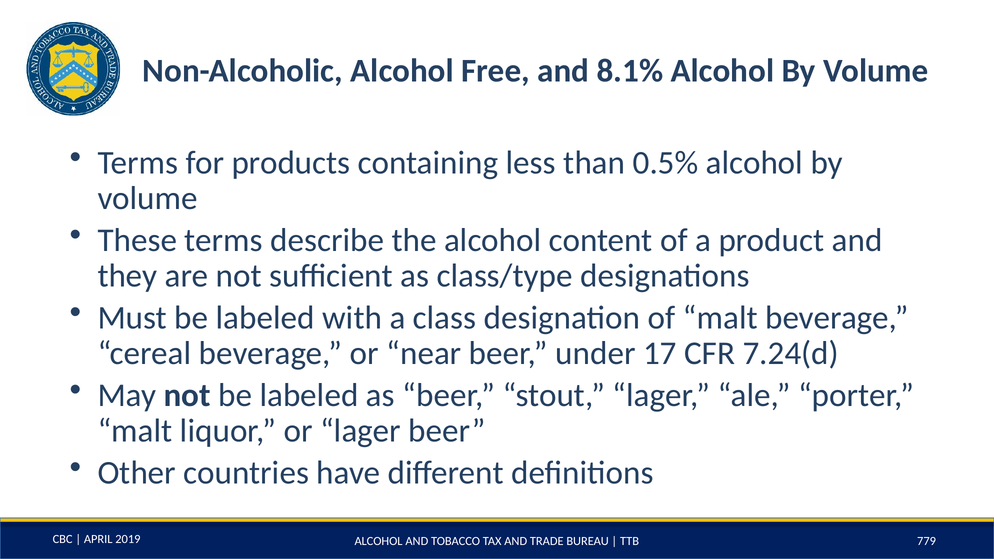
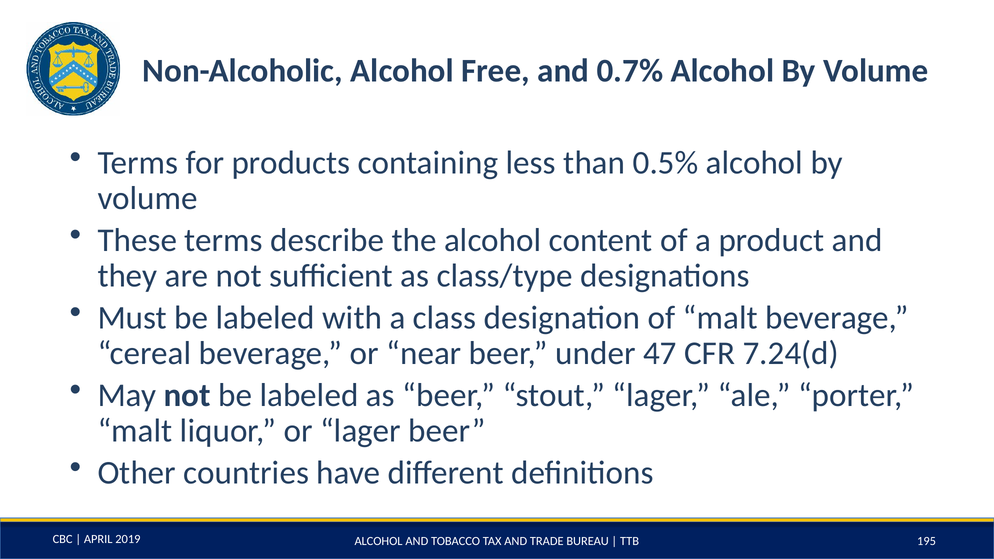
8.1%: 8.1% -> 0.7%
17: 17 -> 47
779: 779 -> 195
